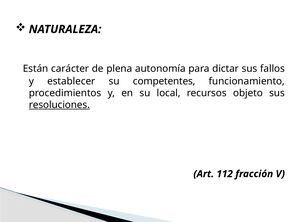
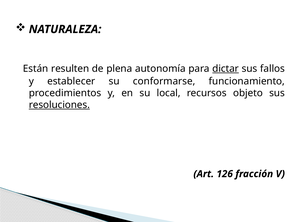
carácter: carácter -> resulten
dictar underline: none -> present
competentes: competentes -> conformarse
112: 112 -> 126
